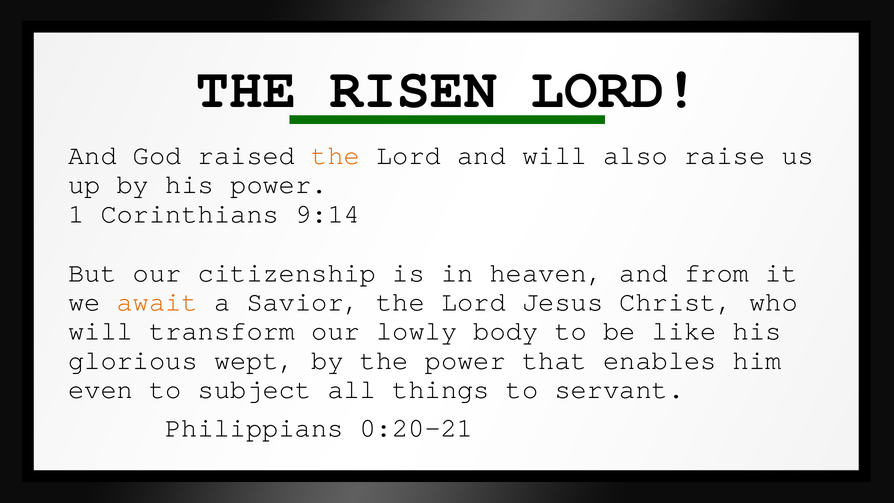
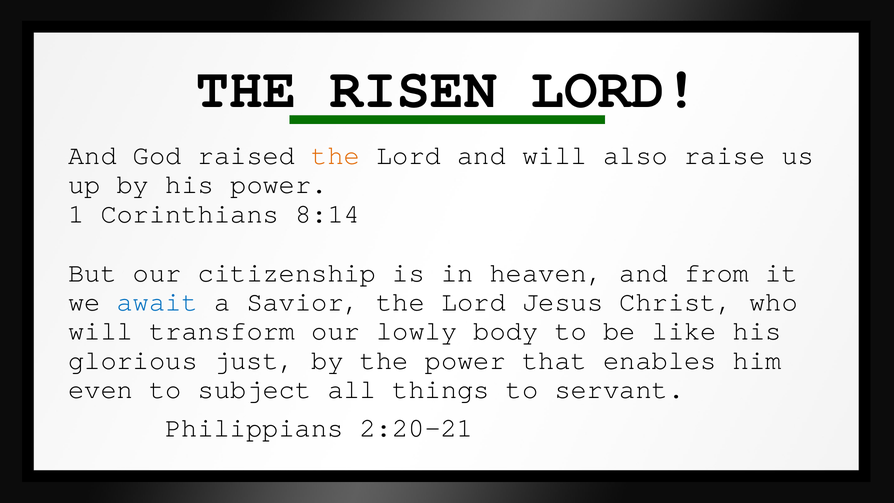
9:14: 9:14 -> 8:14
await colour: orange -> blue
wept: wept -> just
0:20-21: 0:20-21 -> 2:20-21
